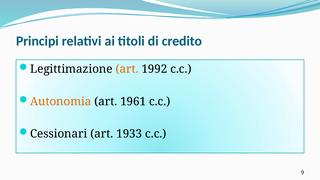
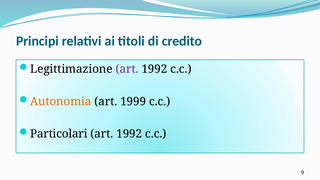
art at (127, 69) colour: orange -> purple
1961: 1961 -> 1999
Cessionari: Cessionari -> Particolari
1933 at (129, 134): 1933 -> 1992
